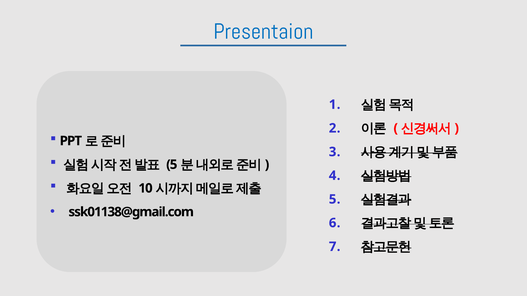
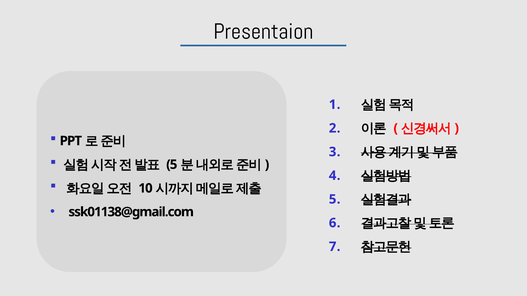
Presentaion colour: blue -> black
